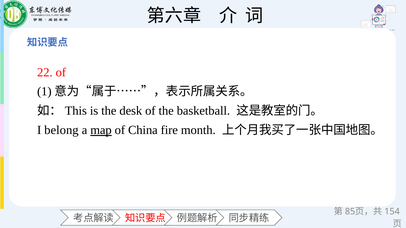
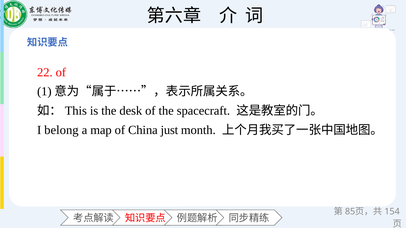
basketball: basketball -> spacecraft
map underline: present -> none
fire: fire -> just
